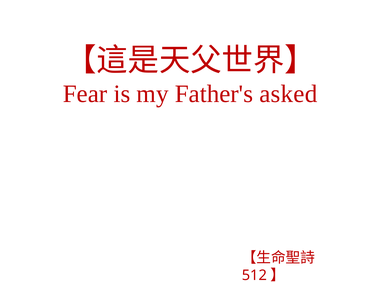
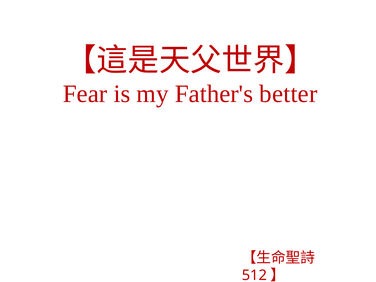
asked: asked -> better
